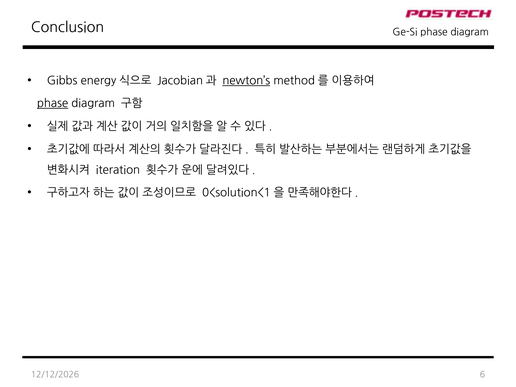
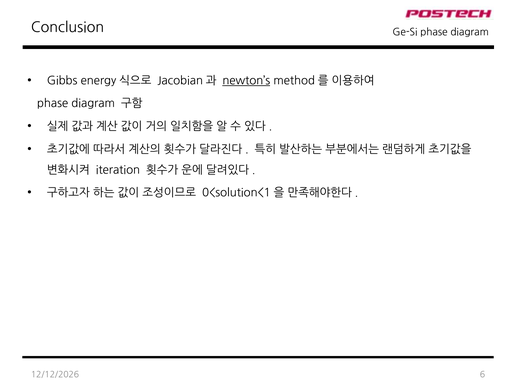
phase at (53, 104) underline: present -> none
